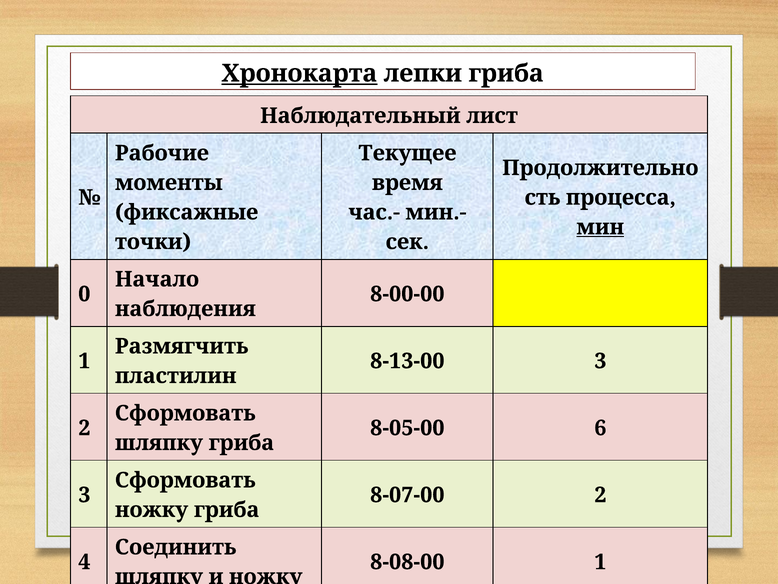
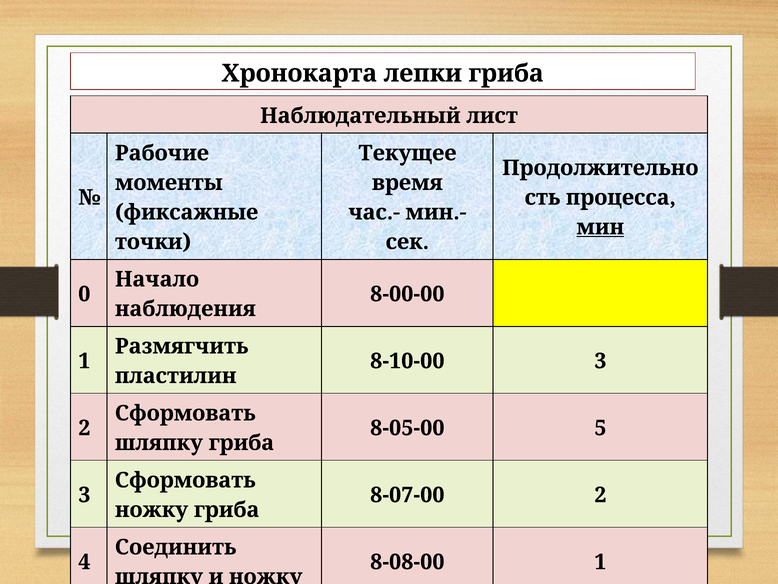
Хронокарта underline: present -> none
8-13-00: 8-13-00 -> 8-10-00
6: 6 -> 5
